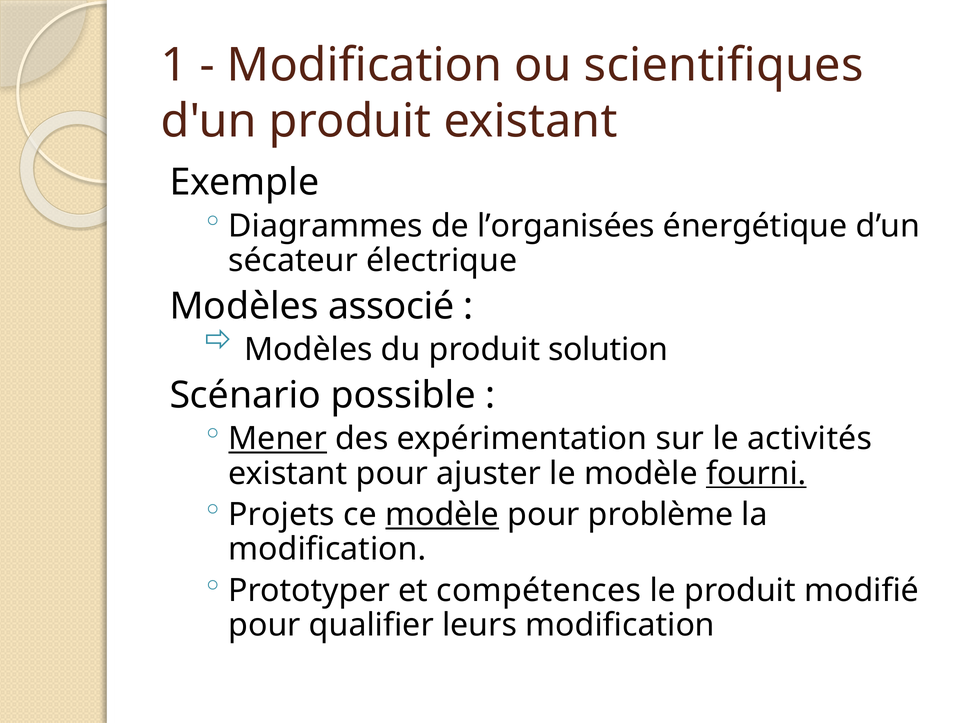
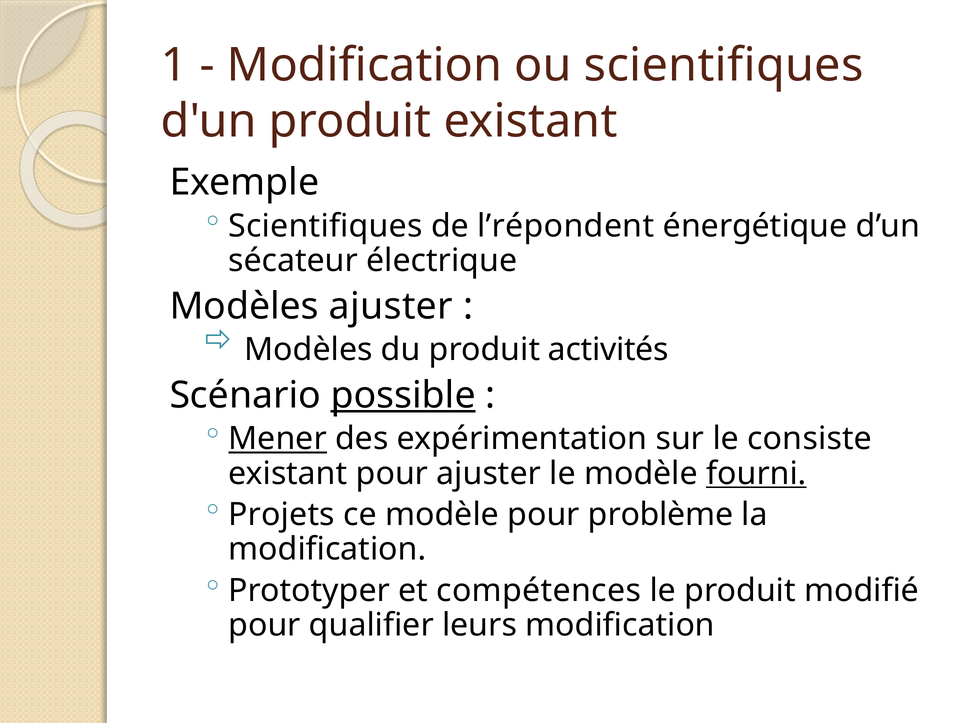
Diagrammes at (326, 226): Diagrammes -> Scientifiques
l’organisées: l’organisées -> l’répondent
Modèles associé: associé -> ajuster
solution: solution -> activités
possible underline: none -> present
activités: activités -> consiste
modèle at (442, 515) underline: present -> none
